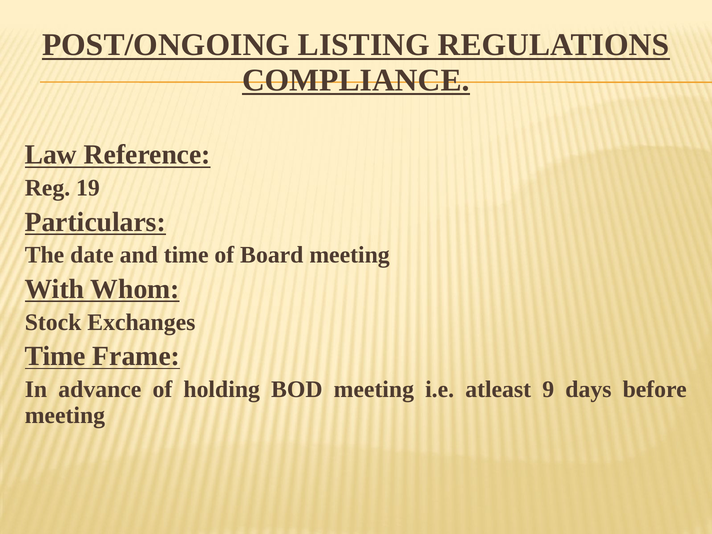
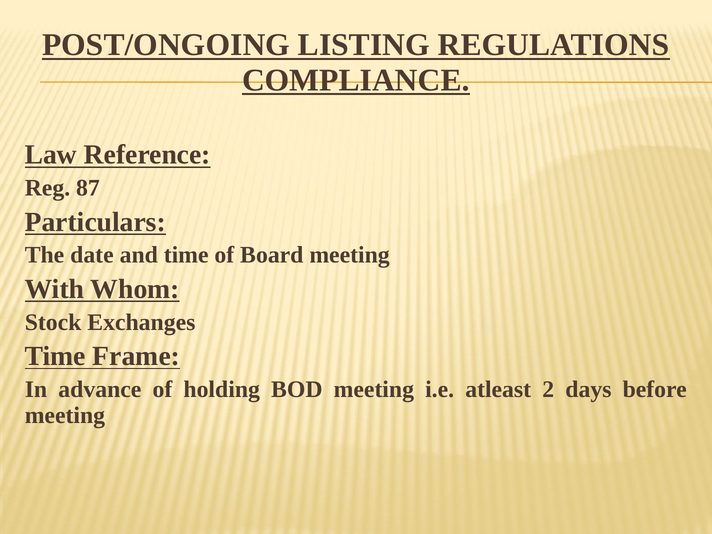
19: 19 -> 87
9: 9 -> 2
